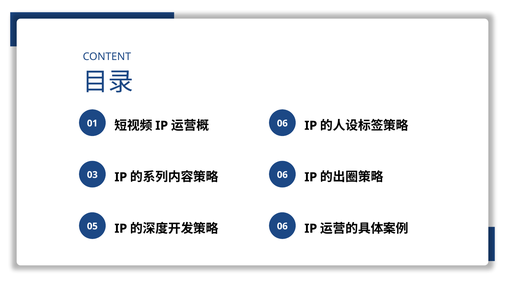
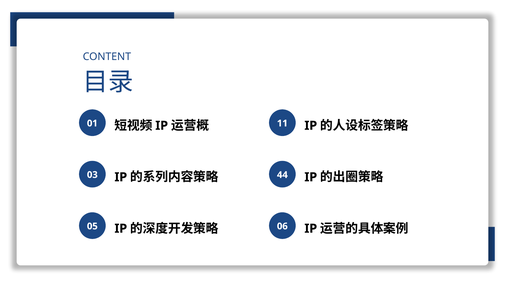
06 at (282, 123): 06 -> 11
06 at (282, 175): 06 -> 44
